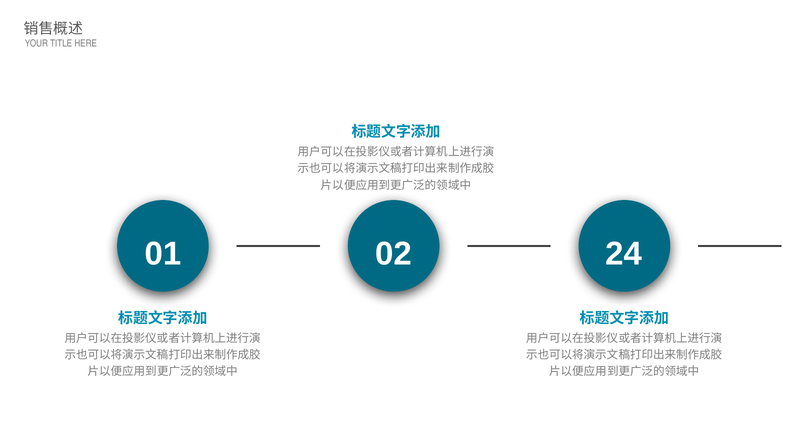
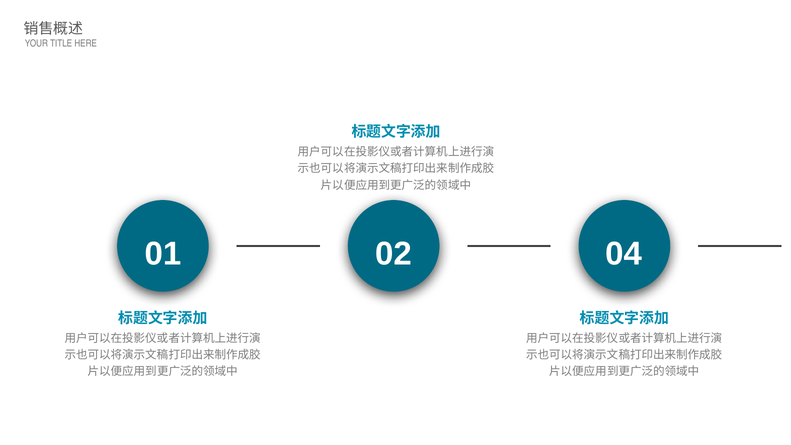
24: 24 -> 04
